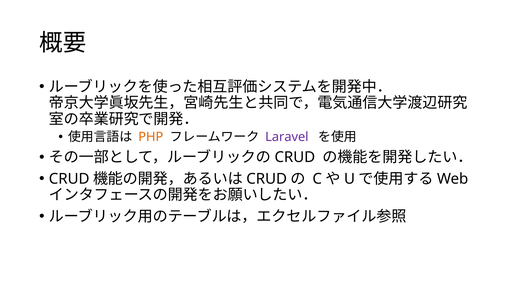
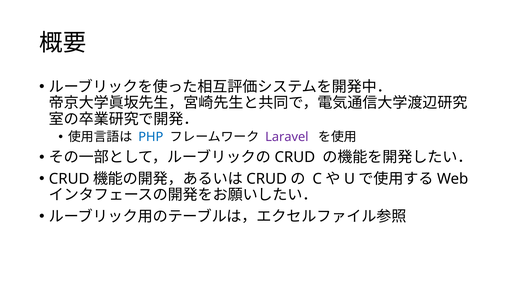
PHP colour: orange -> blue
